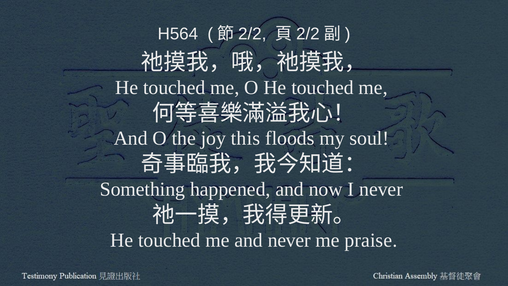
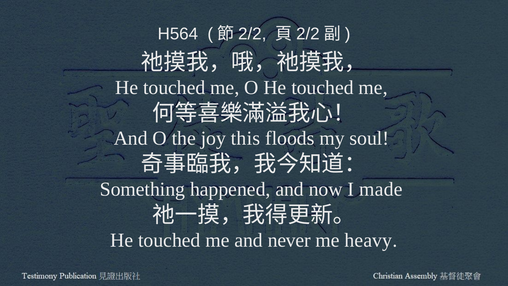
I never: never -> made
praise: praise -> heavy
